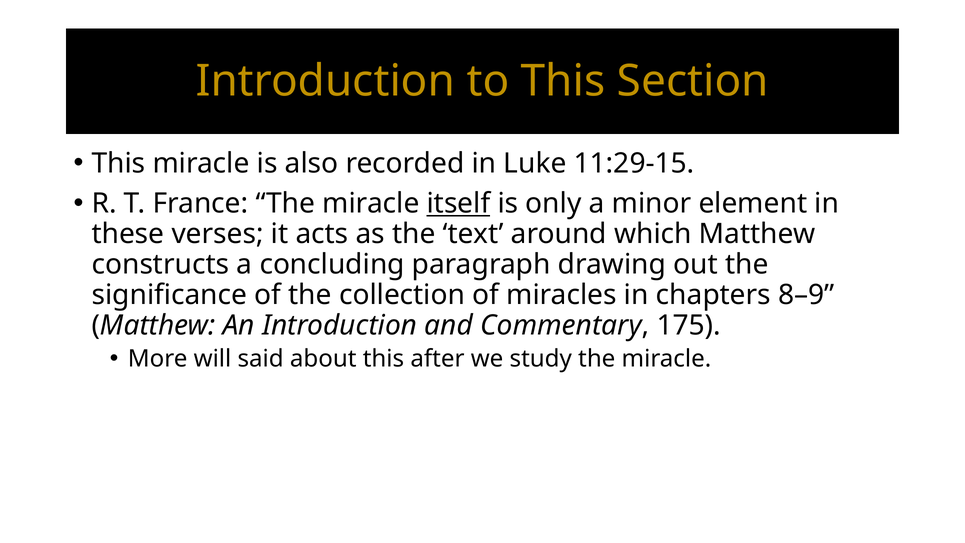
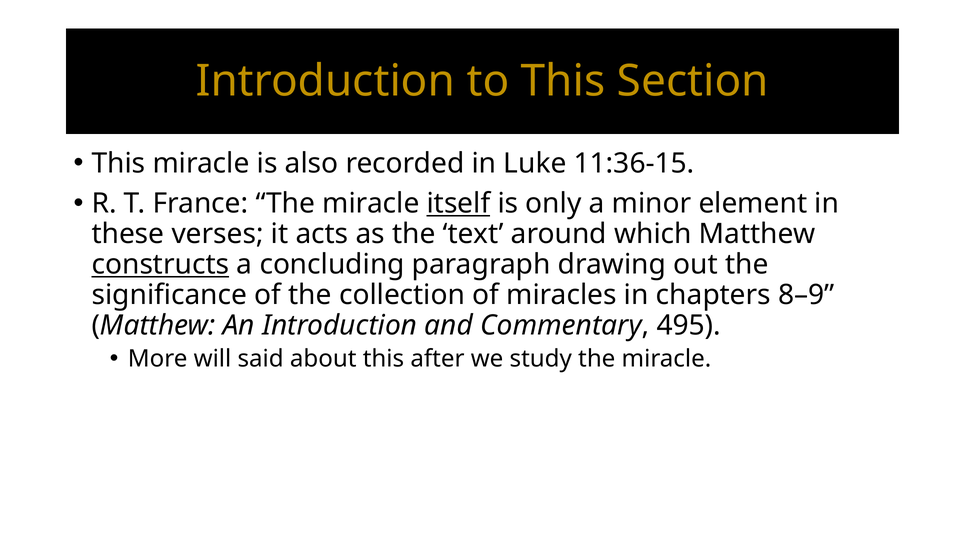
11:29-15: 11:29-15 -> 11:36-15
constructs underline: none -> present
175: 175 -> 495
